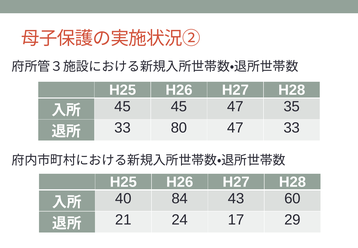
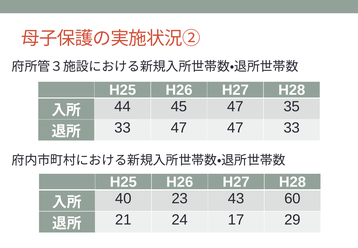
45 at (123, 106): 45 -> 44
33 80: 80 -> 47
84: 84 -> 23
